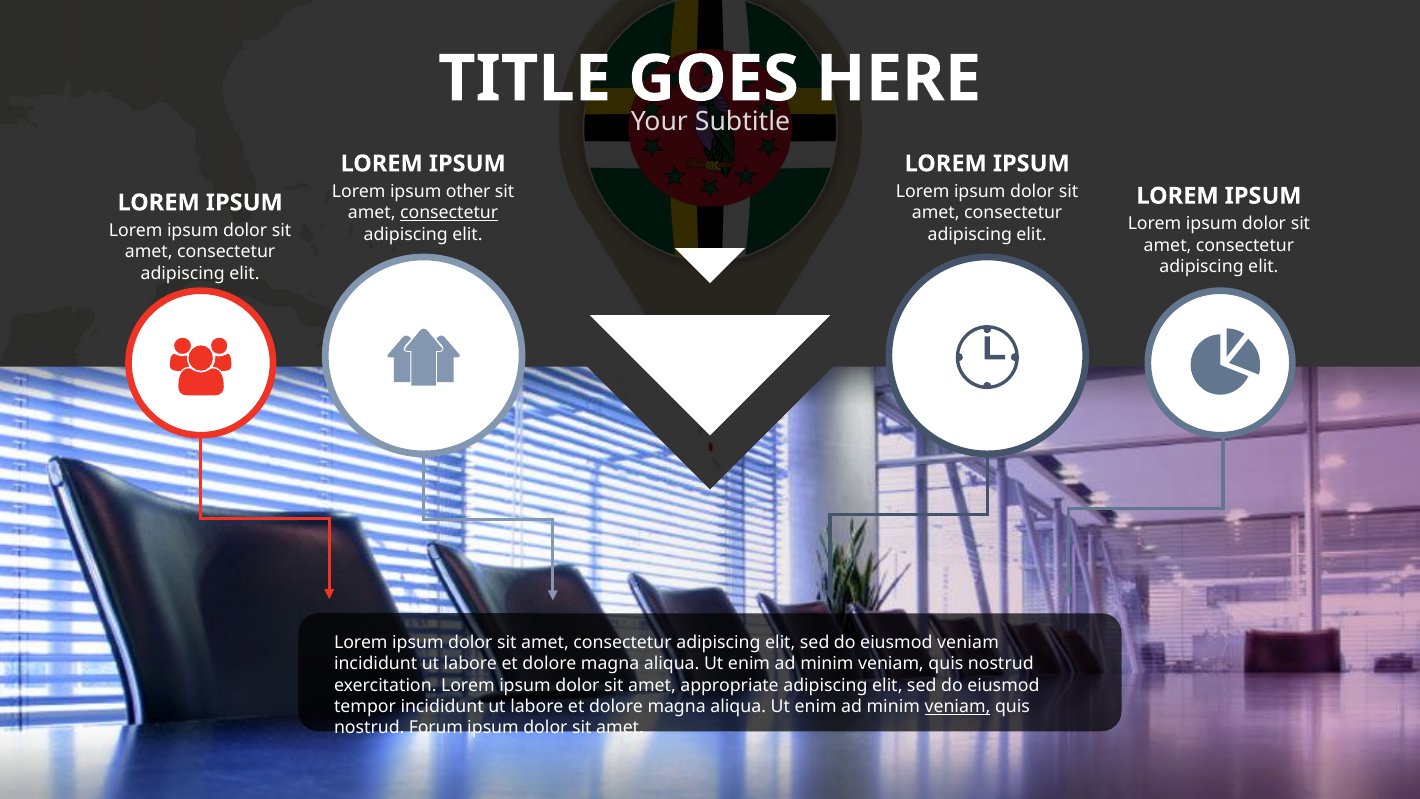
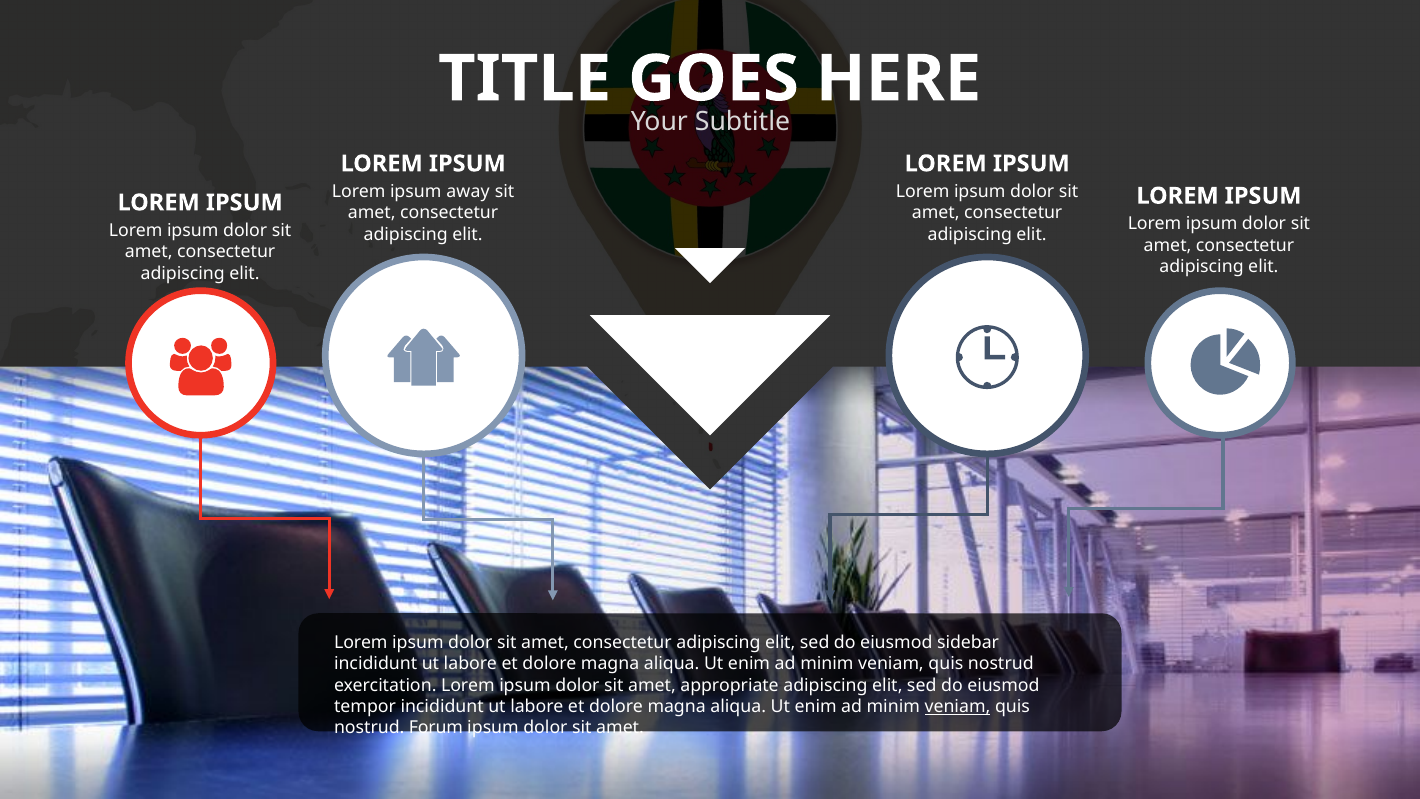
other: other -> away
consectetur at (449, 213) underline: present -> none
eiusmod veniam: veniam -> sidebar
